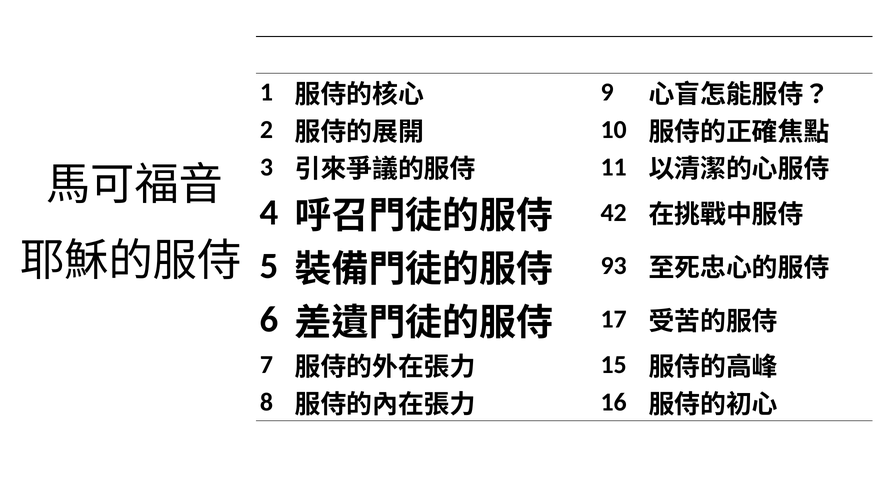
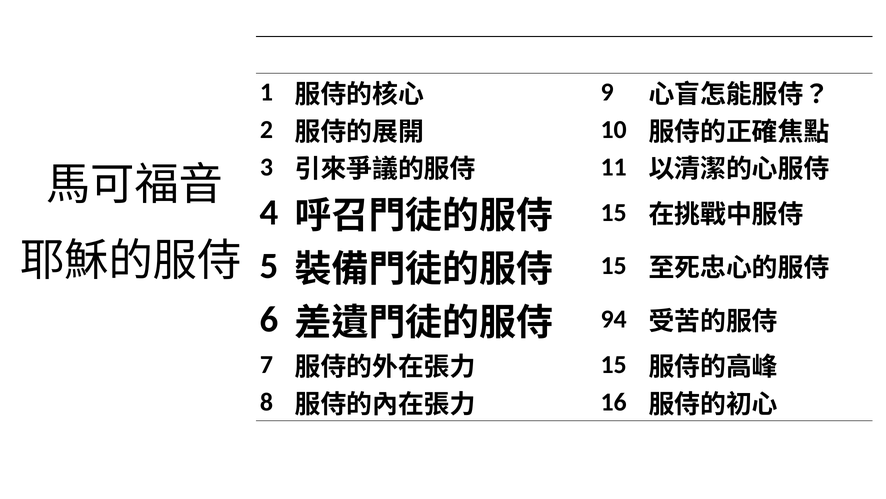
42 at (614, 212): 42 -> 15
93 at (614, 266): 93 -> 15
17: 17 -> 94
